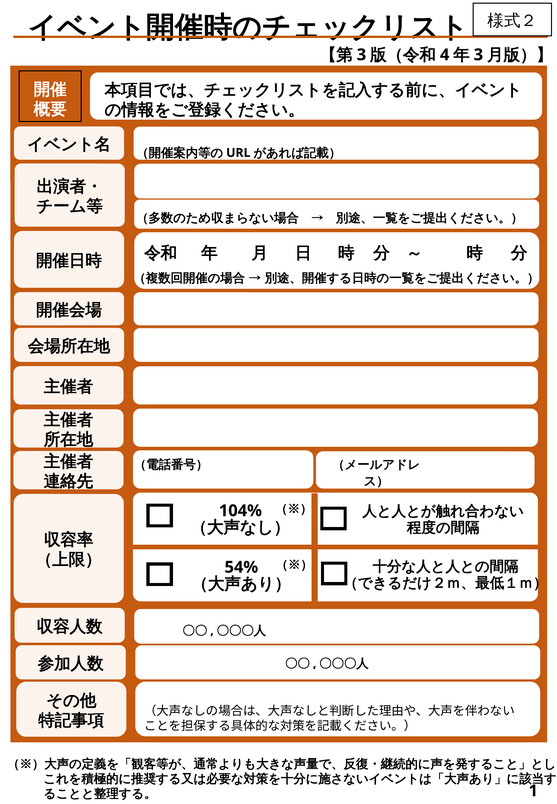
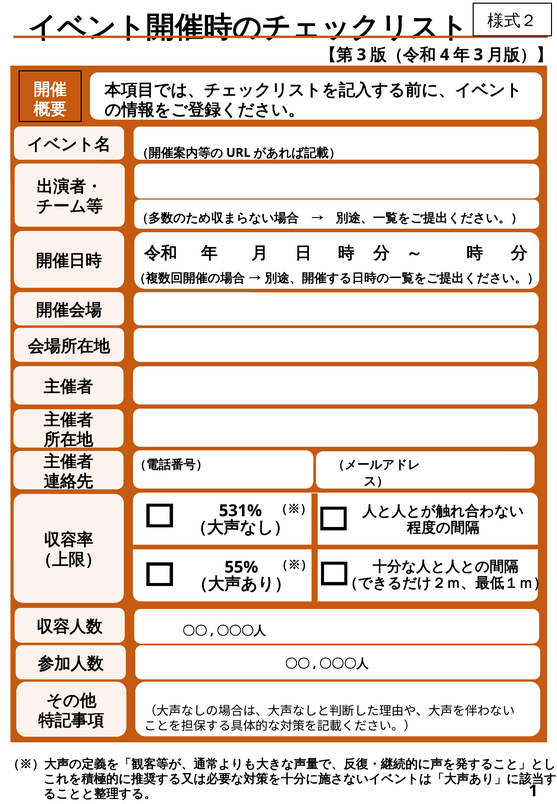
104%: 104% -> 531%
54%: 54% -> 55%
